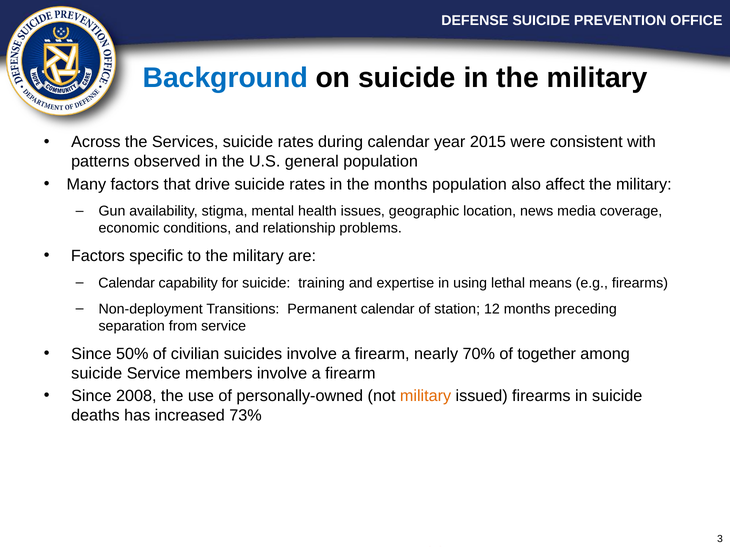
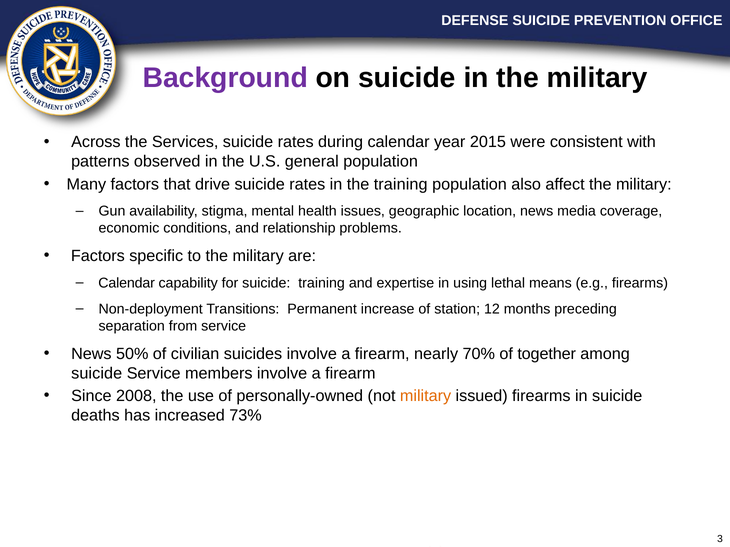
Background colour: blue -> purple
the months: months -> training
Permanent calendar: calendar -> increase
Since at (91, 354): Since -> News
